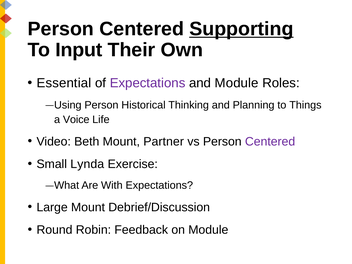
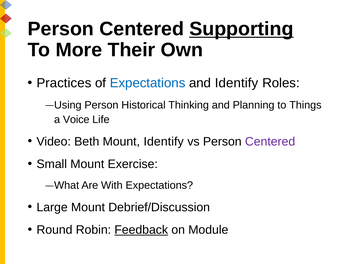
Input: Input -> More
Essential: Essential -> Practices
Expectations at (148, 83) colour: purple -> blue
and Module: Module -> Identify
Mount Partner: Partner -> Identify
Small Lynda: Lynda -> Mount
Feedback underline: none -> present
